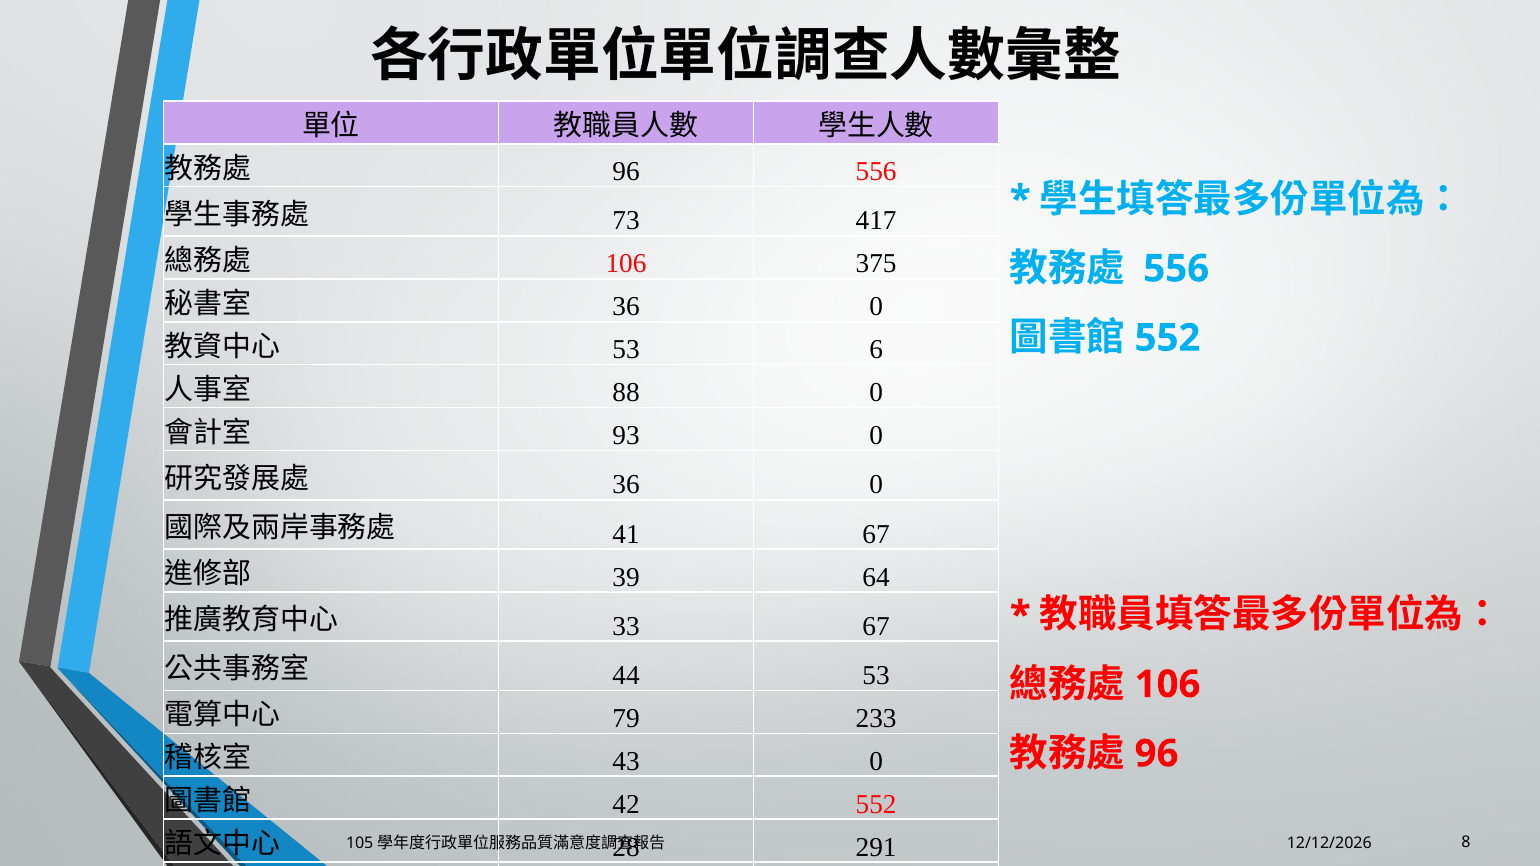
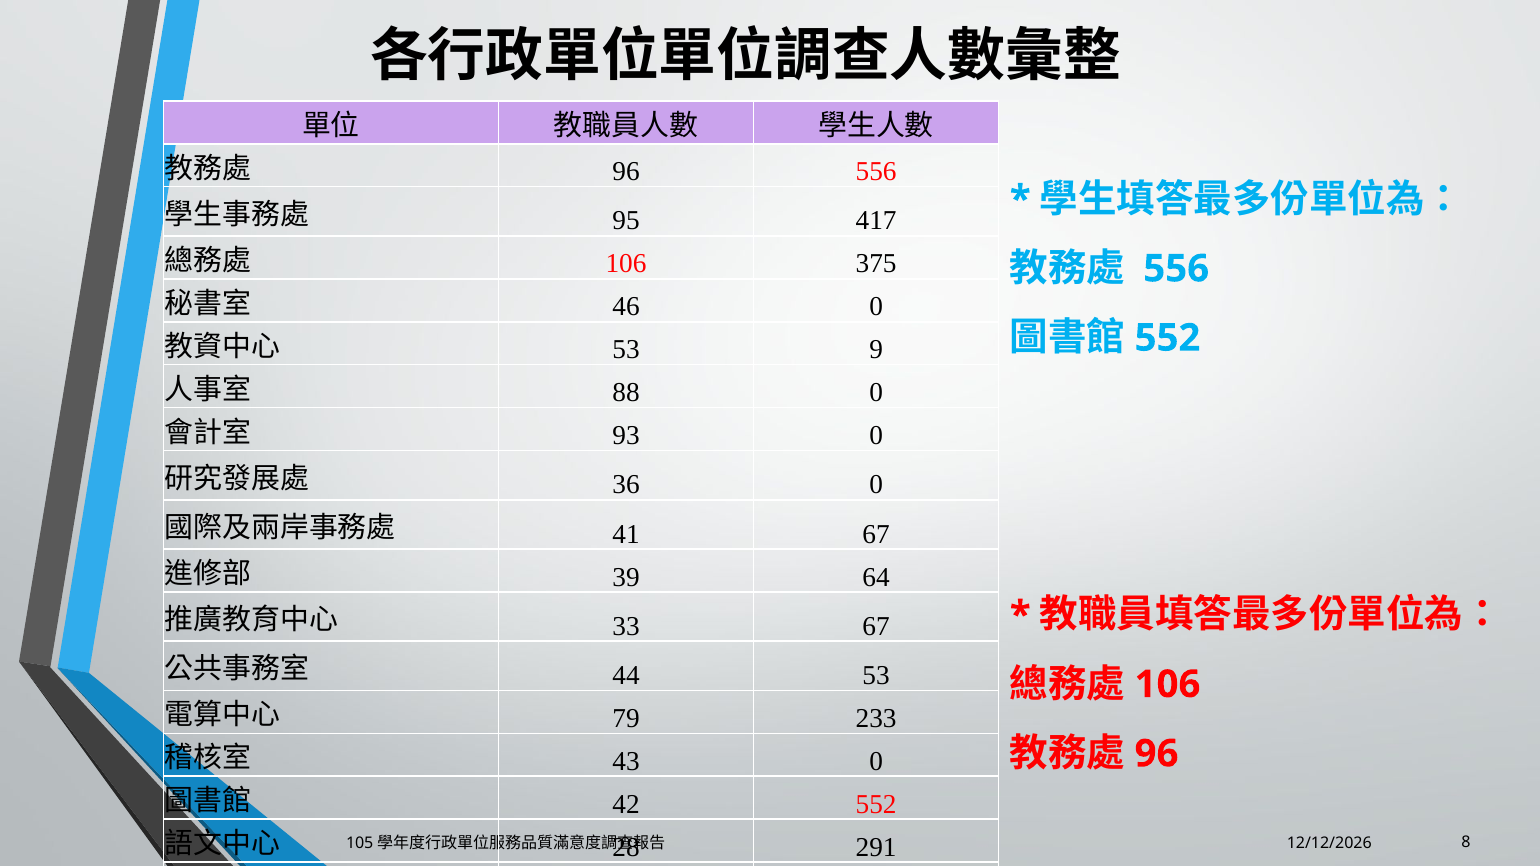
73: 73 -> 95
36 at (626, 307): 36 -> 46
6: 6 -> 9
